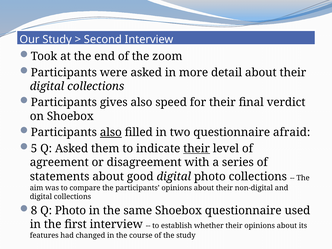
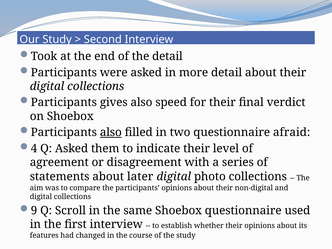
the zoom: zoom -> detail
5: 5 -> 4
their at (197, 149) underline: present -> none
good: good -> later
8: 8 -> 9
Q Photo: Photo -> Scroll
